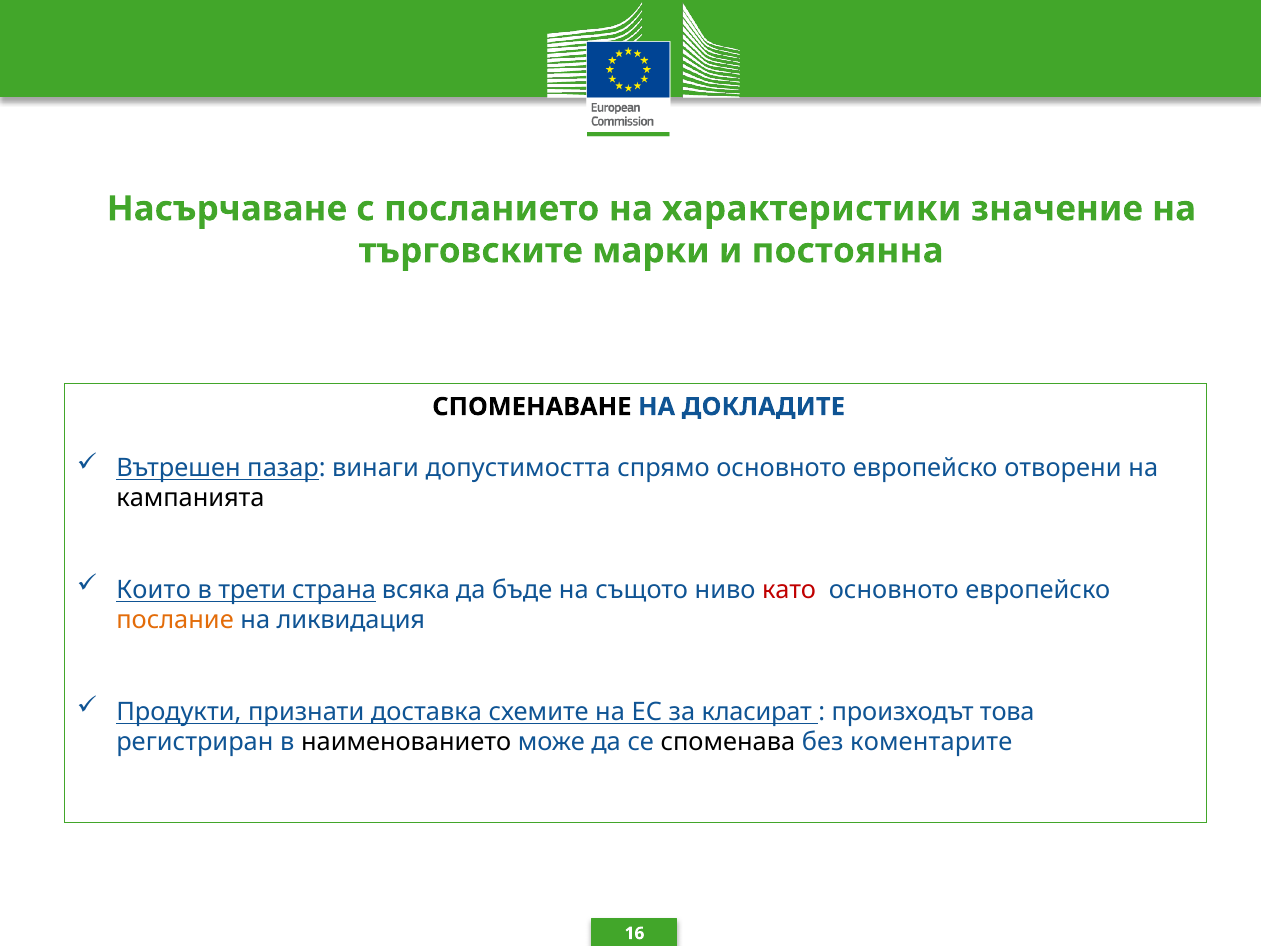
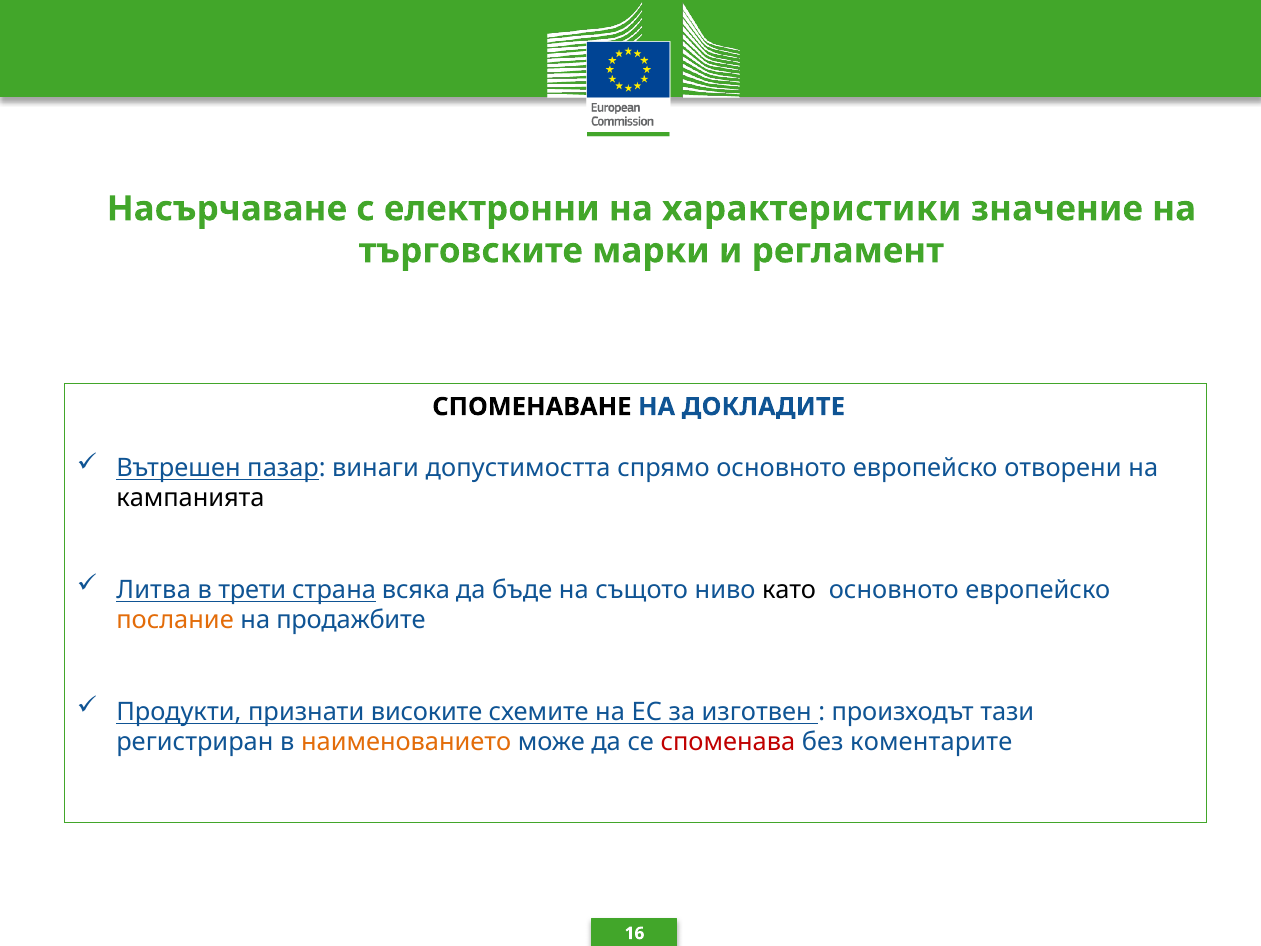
посланието: посланието -> електронни
постоянна: постоянна -> регламент
Които: Които -> Литва
като colour: red -> black
ликвидация: ликвидация -> продажбите
доставка: доставка -> високите
класират: класират -> изготвен
това: това -> тази
наименованието colour: black -> orange
споменава colour: black -> red
